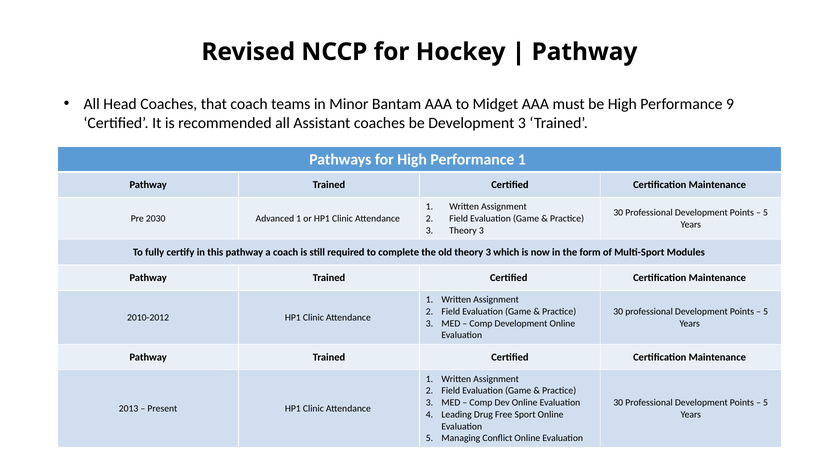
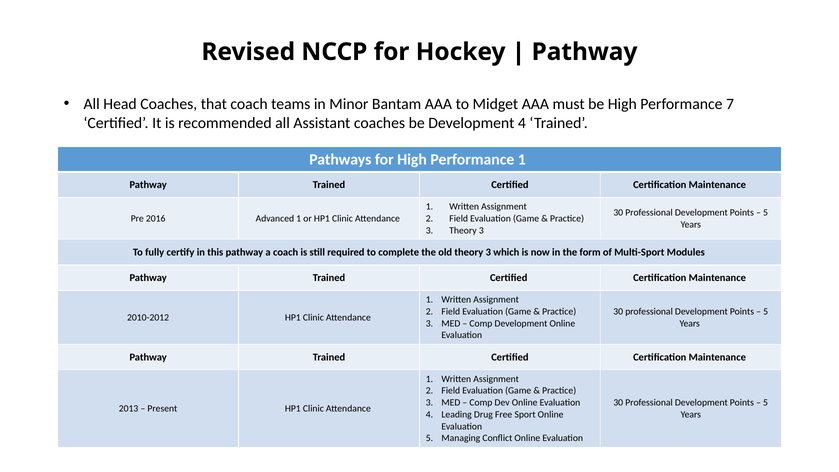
9: 9 -> 7
Development 3: 3 -> 4
2030: 2030 -> 2016
